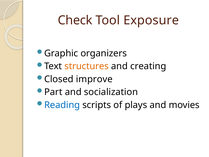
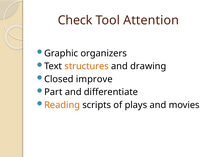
Exposure: Exposure -> Attention
creating: creating -> drawing
socialization: socialization -> differentiate
Reading colour: blue -> orange
